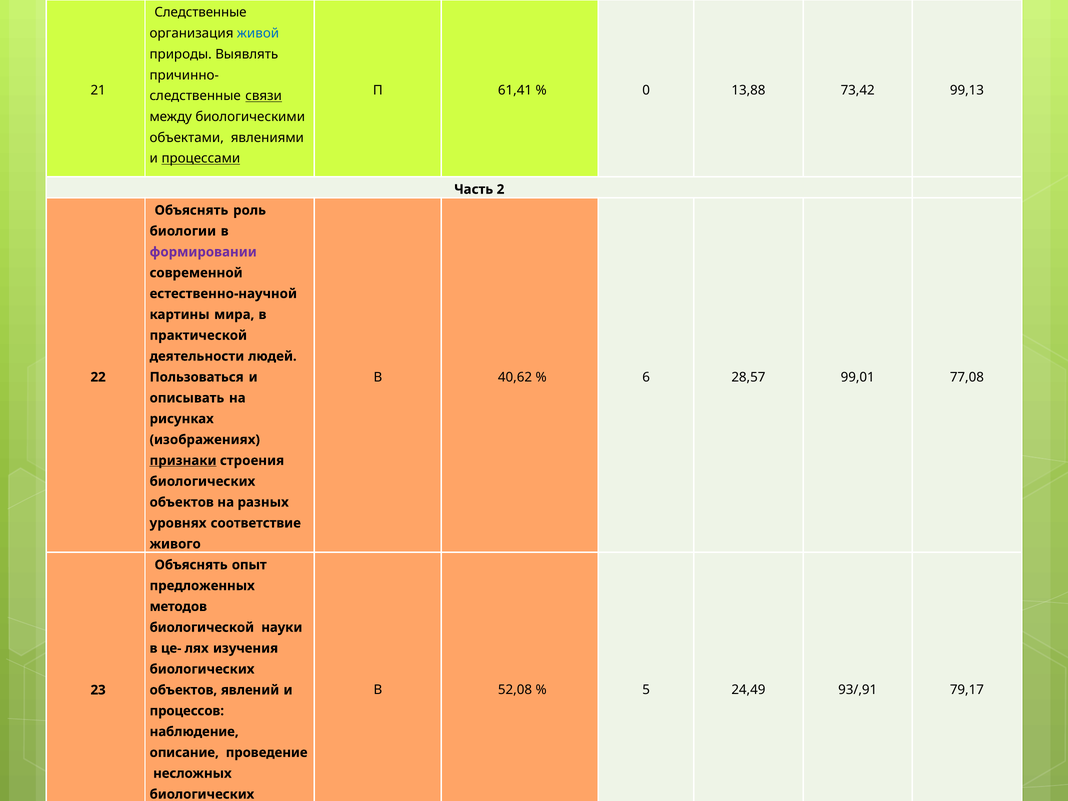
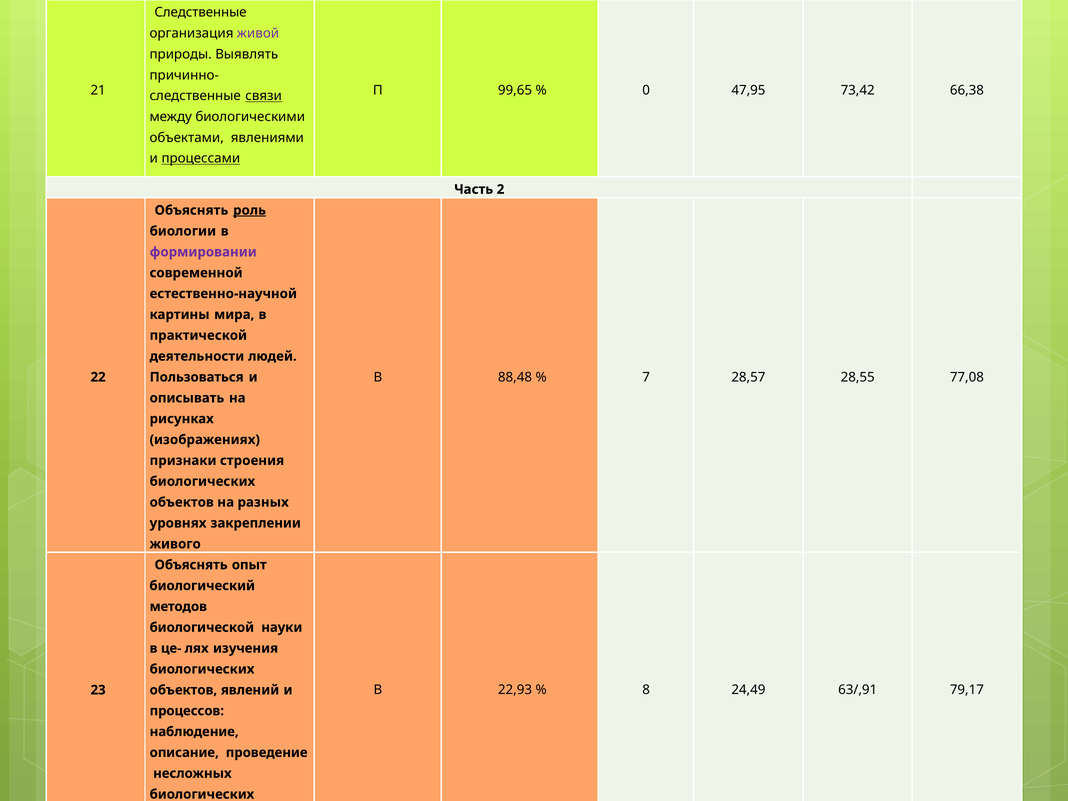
живой colour: blue -> purple
61,41: 61,41 -> 99,65
13,88: 13,88 -> 47,95
99,13: 99,13 -> 66,38
роль underline: none -> present
40,62: 40,62 -> 88,48
6: 6 -> 7
99,01: 99,01 -> 28,55
признаки underline: present -> none
соответствие: соответствие -> закреплении
предложенных: предложенных -> биологический
52,08: 52,08 -> 22,93
5: 5 -> 8
93/,91: 93/,91 -> 63/,91
